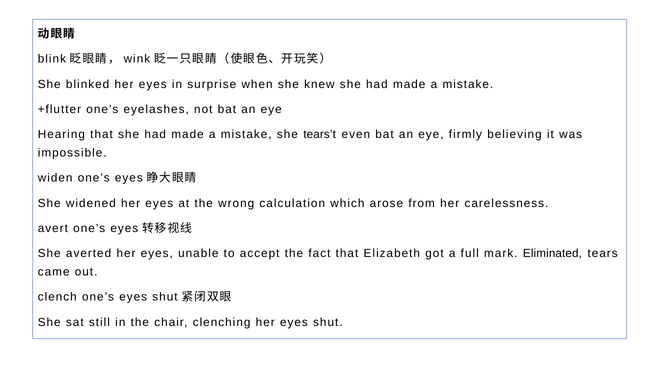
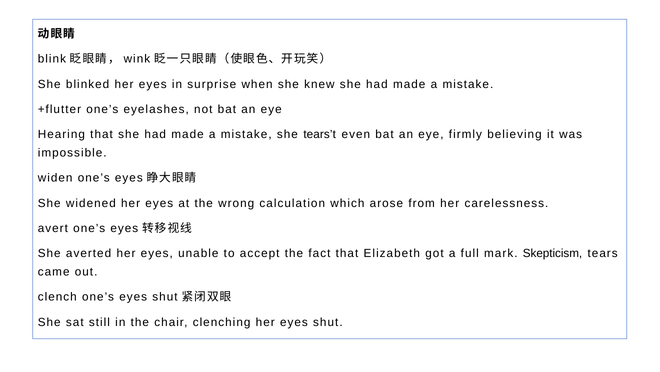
Eliminated: Eliminated -> Skepticism
